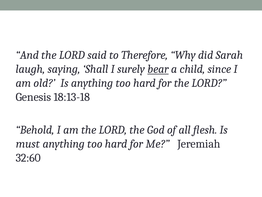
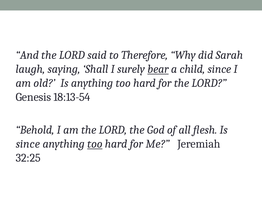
18:13-18: 18:13-18 -> 18:13-54
must at (28, 143): must -> since
too at (95, 143) underline: none -> present
32:60: 32:60 -> 32:25
